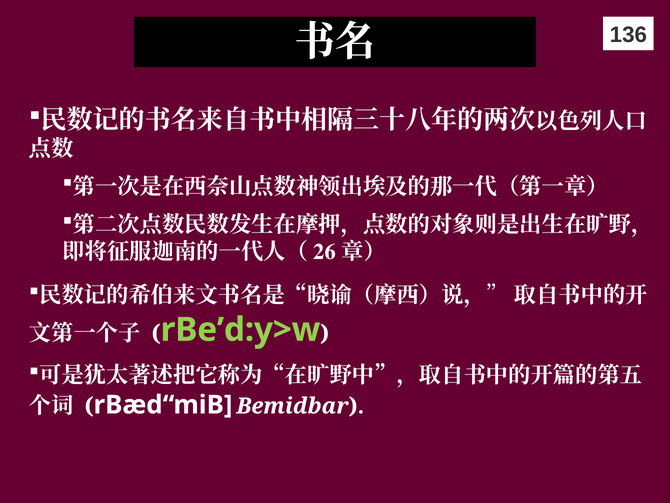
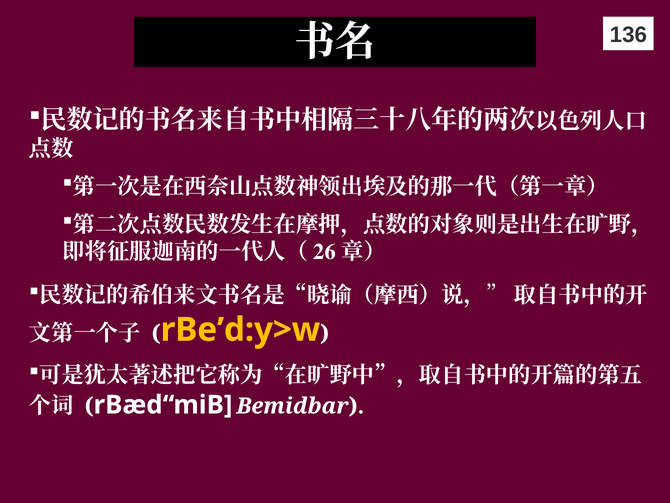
rBe’d:y>w colour: light green -> yellow
